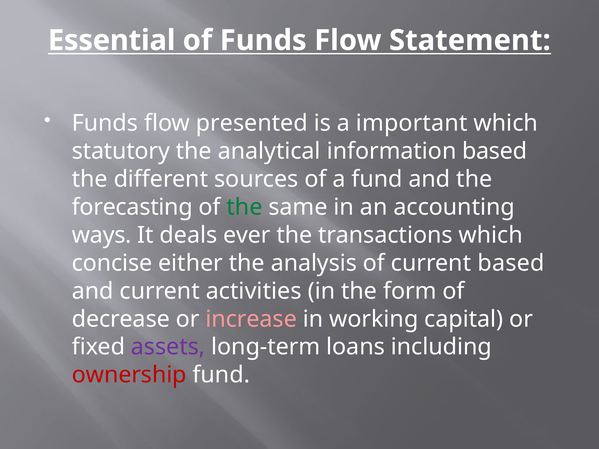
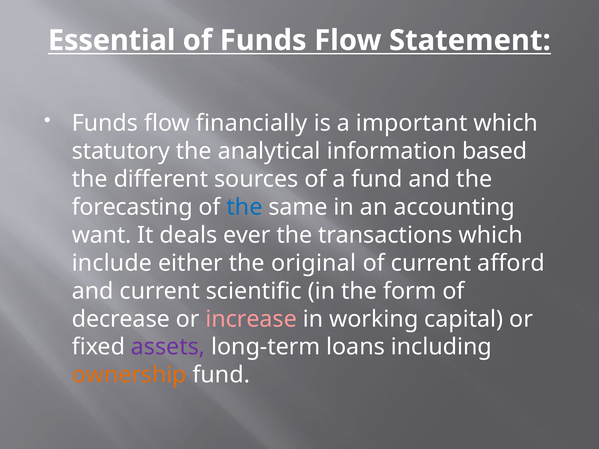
presented: presented -> financially
the at (245, 207) colour: green -> blue
ways: ways -> want
concise: concise -> include
analysis: analysis -> original
current based: based -> afford
activities: activities -> scientific
ownership colour: red -> orange
